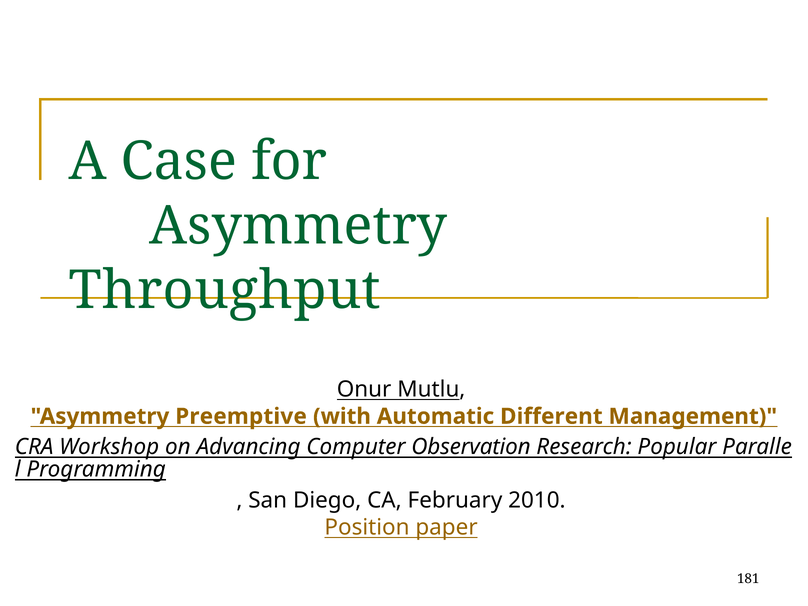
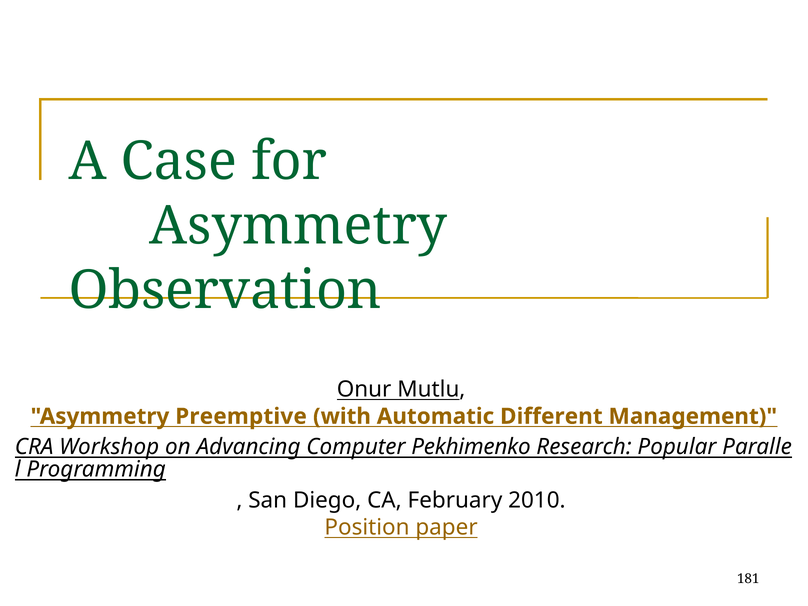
Throughput: Throughput -> Observation
Observation: Observation -> Pekhimenko
